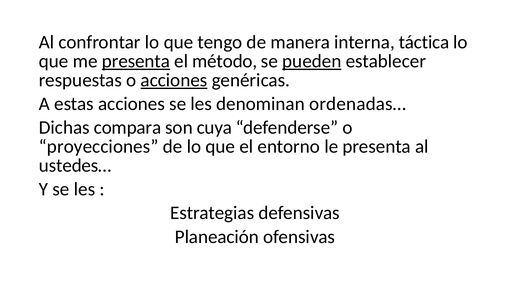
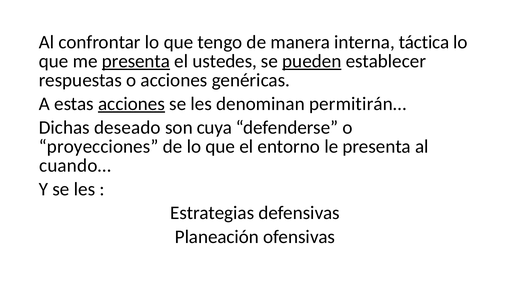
método: método -> ustedes
acciones at (174, 80) underline: present -> none
acciones at (131, 104) underline: none -> present
ordenadas…: ordenadas… -> permitirán…
compara: compara -> deseado
ustedes…: ustedes… -> cuando…
